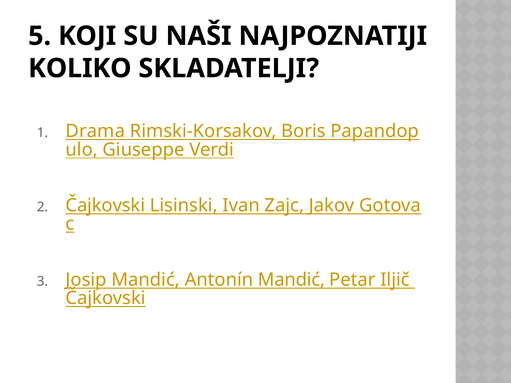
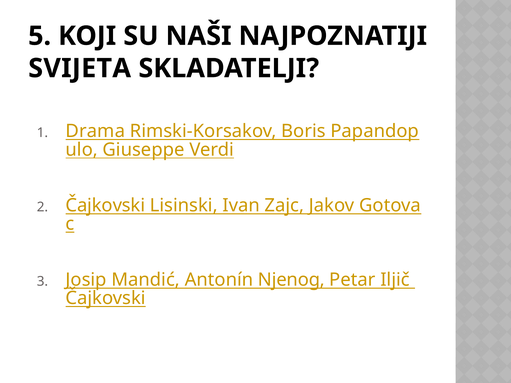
KOLIKO: KOLIKO -> SVIJETA
Antonín Mandić: Mandić -> Njenog
